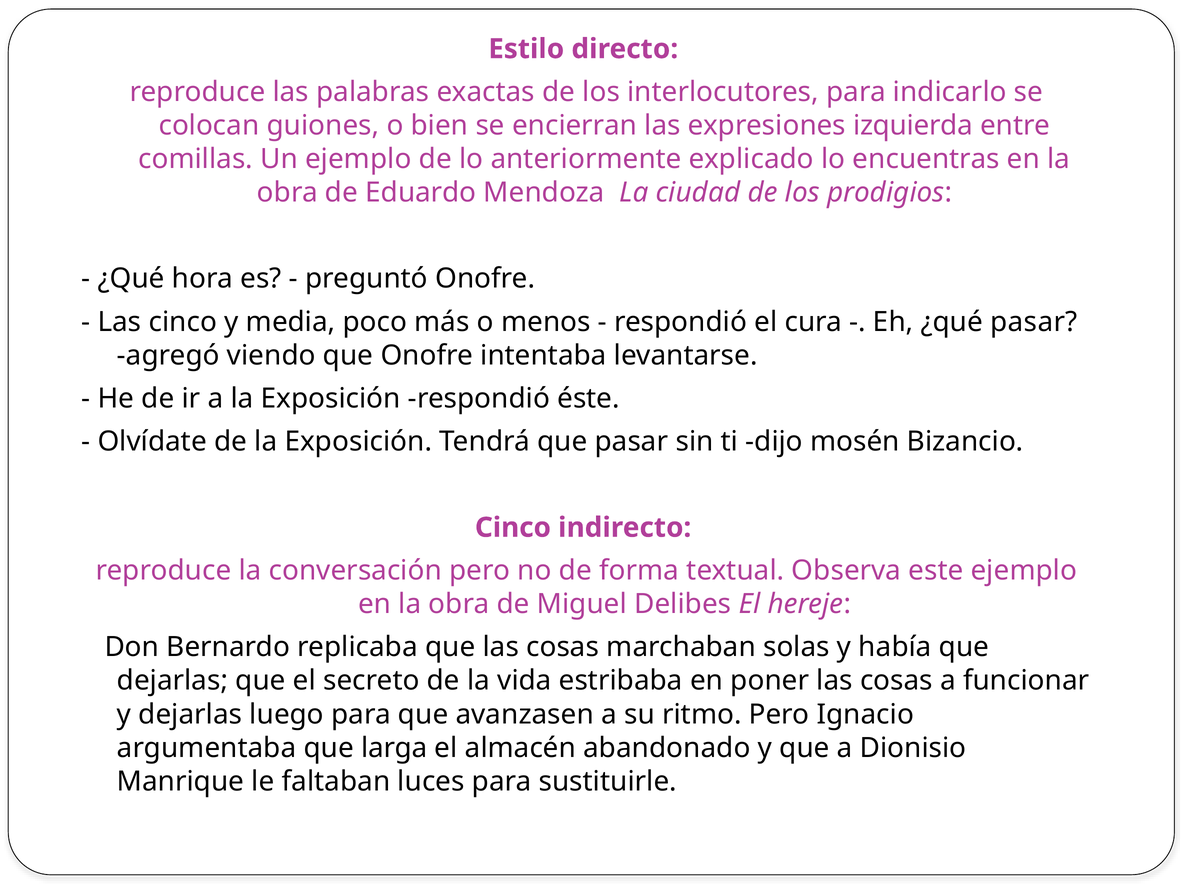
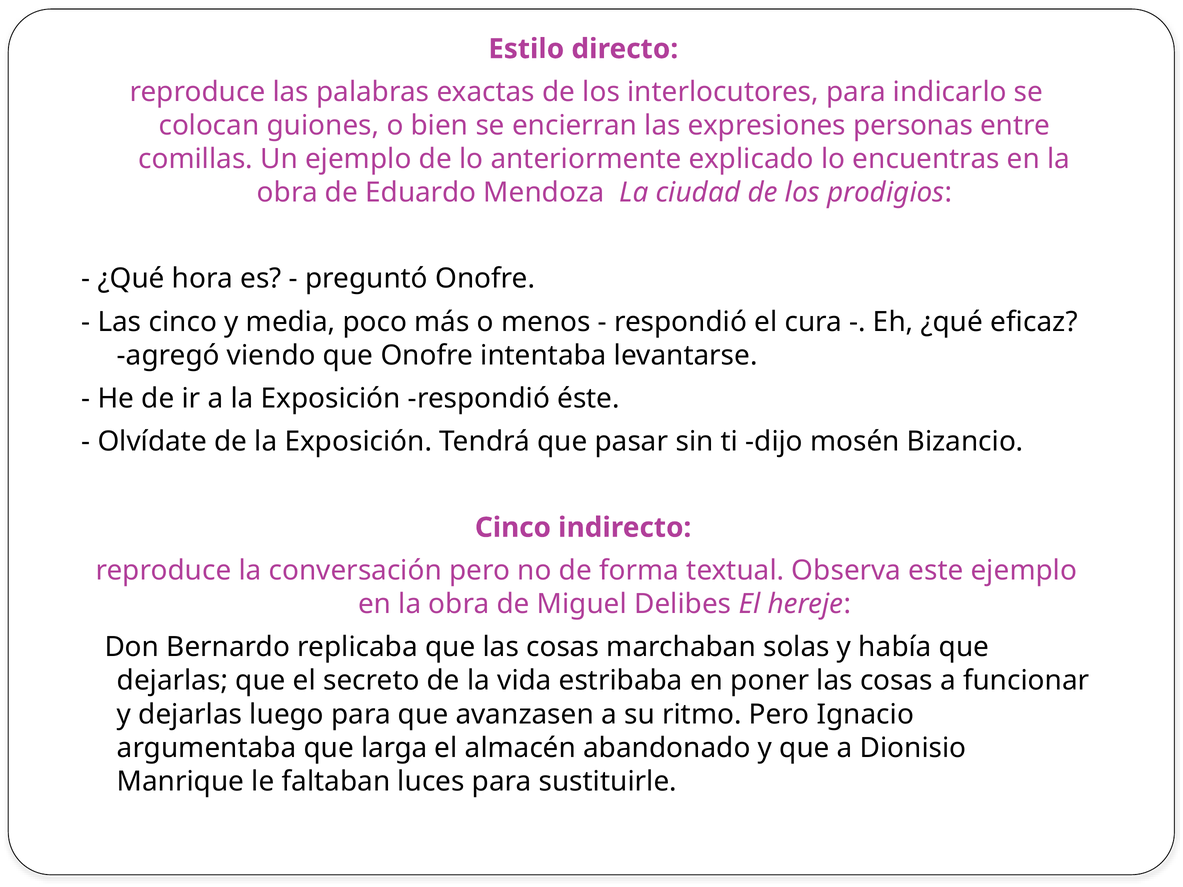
izquierda: izquierda -> personas
¿qué pasar: pasar -> eficaz
